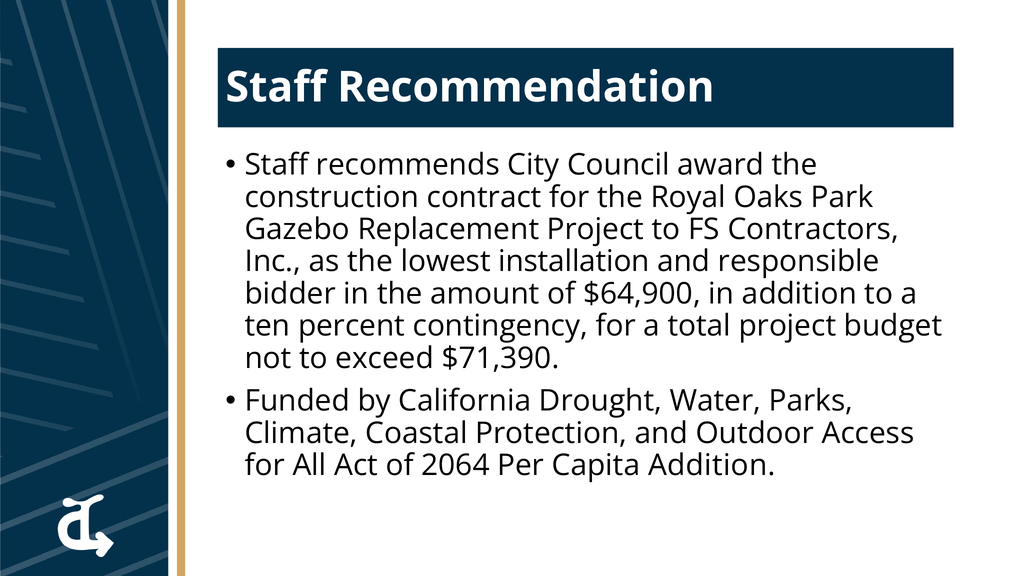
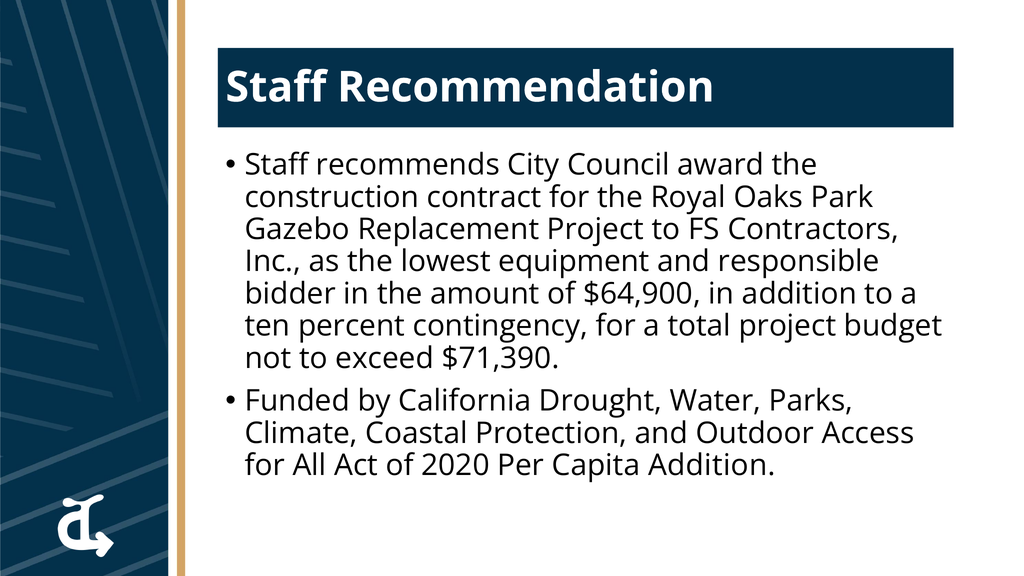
installation: installation -> equipment
2064: 2064 -> 2020
